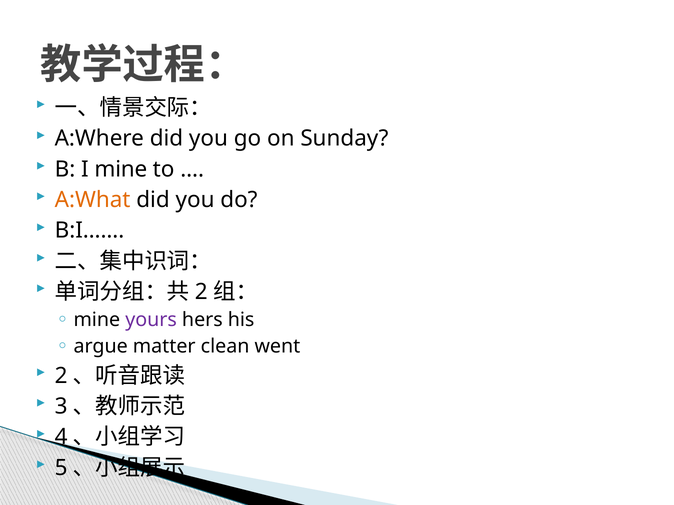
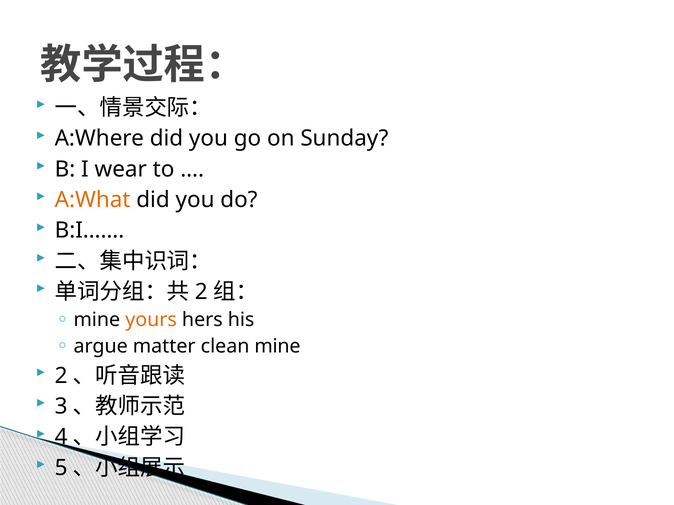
I mine: mine -> wear
yours colour: purple -> orange
clean went: went -> mine
